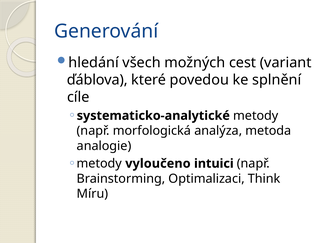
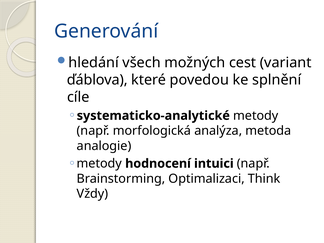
vyloučeno: vyloučeno -> hodnocení
Míru: Míru -> Vždy
